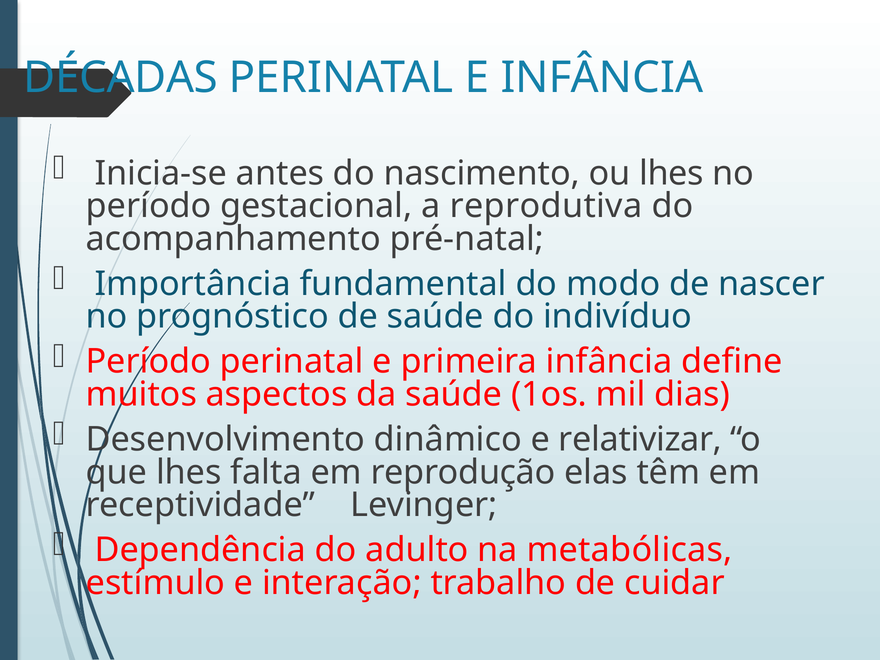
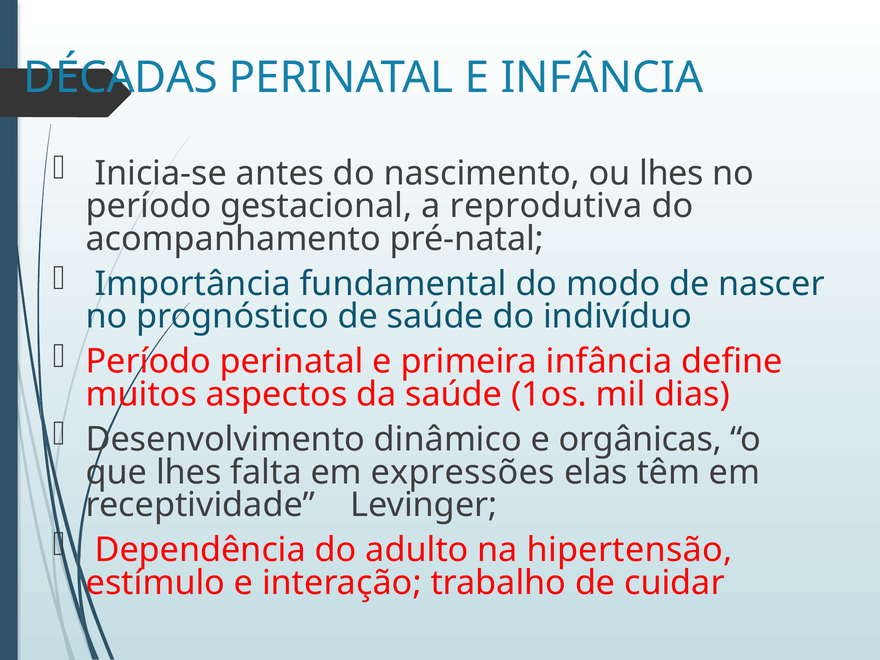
relativizar: relativizar -> orgânicas
reprodução: reprodução -> expressões
metabólicas: metabólicas -> hipertensão
